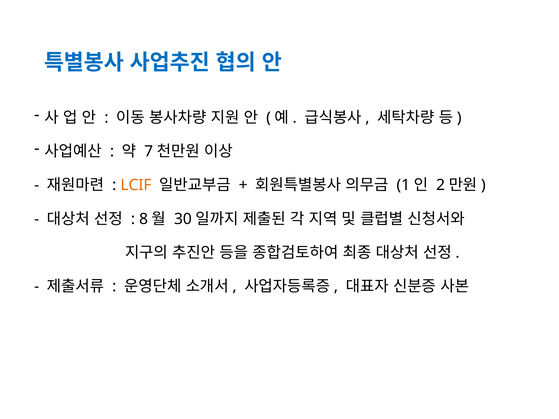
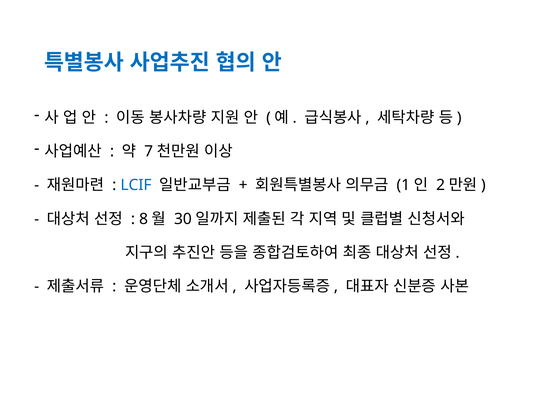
LCIF colour: orange -> blue
